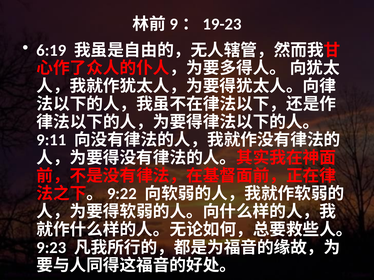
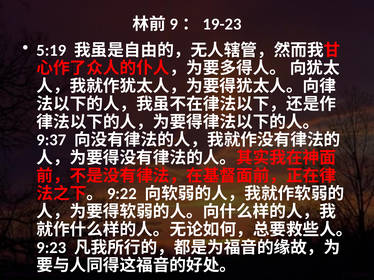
6:19: 6:19 -> 5:19
9:11: 9:11 -> 9:37
